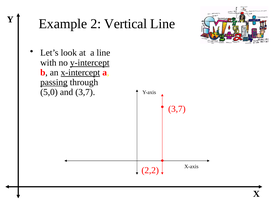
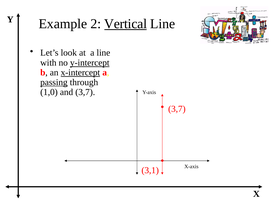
Vertical underline: none -> present
5,0: 5,0 -> 1,0
2,2: 2,2 -> 3,1
